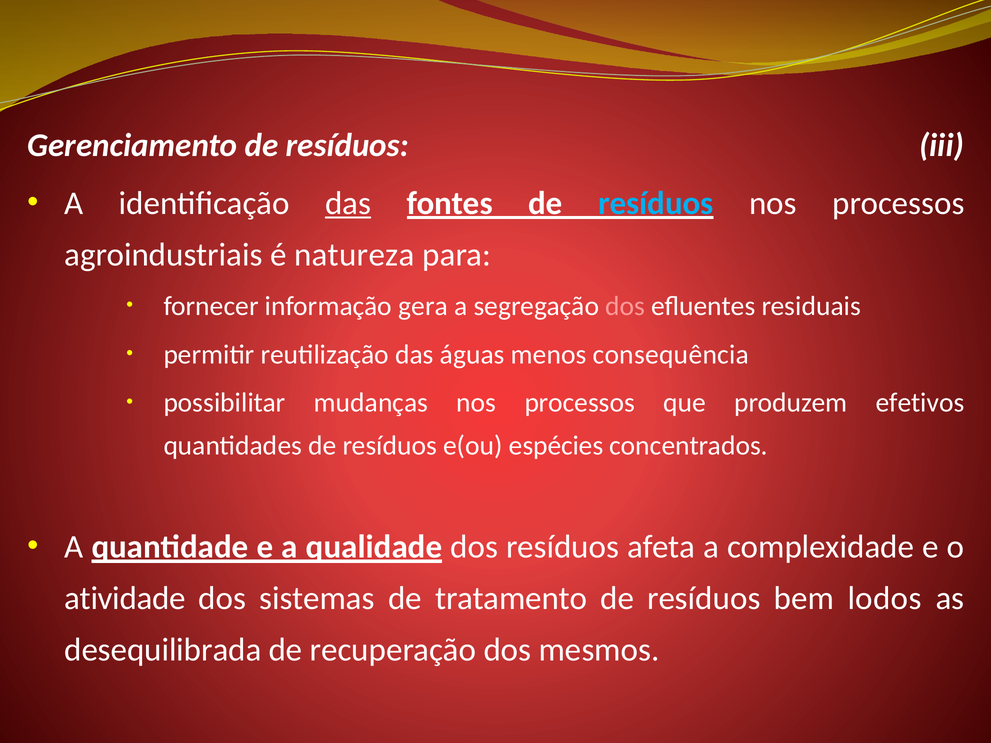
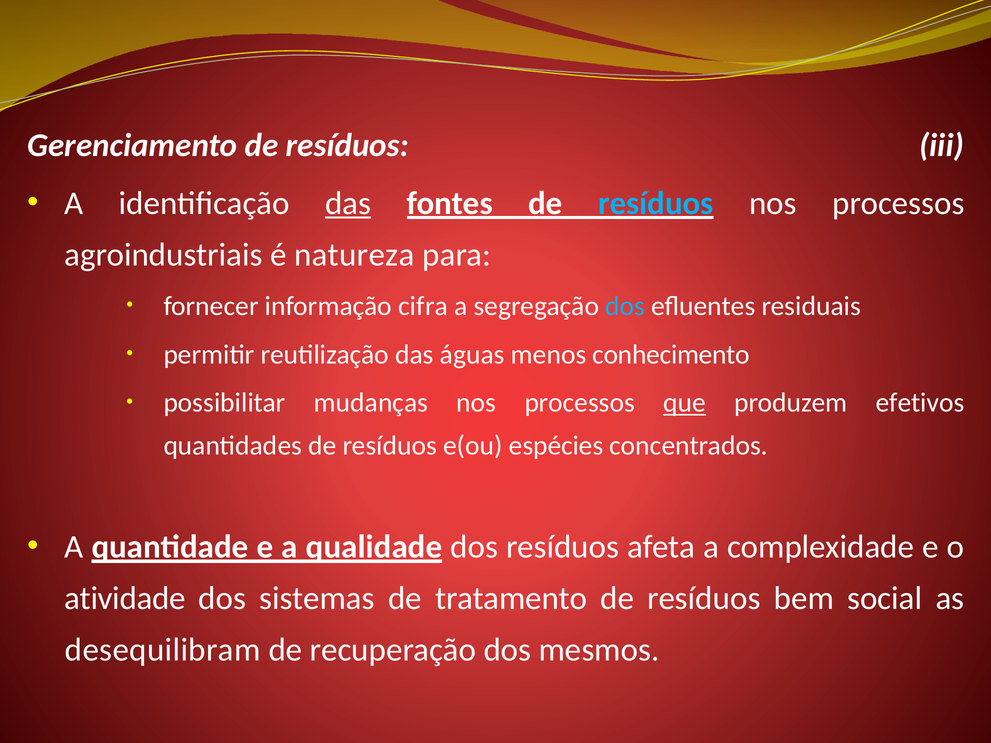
gera: gera -> cifra
dos at (625, 306) colour: pink -> light blue
consequência: consequência -> conhecimento
que underline: none -> present
lodos: lodos -> social
desequilibrada: desequilibrada -> desequilibram
